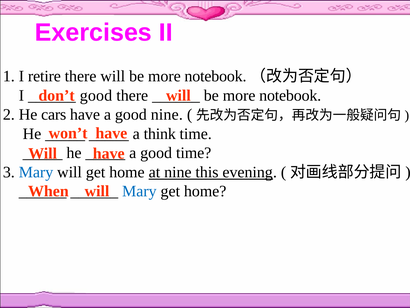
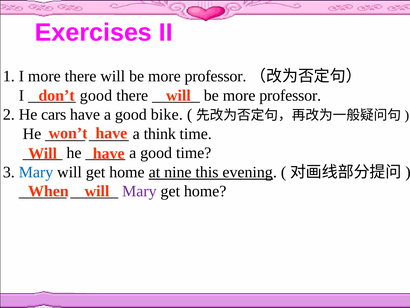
I retire: retire -> more
will be more notebook: notebook -> professor
notebook at (290, 95): notebook -> professor
good nine: nine -> bike
Mary at (139, 191) colour: blue -> purple
